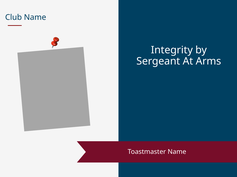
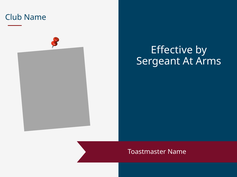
Integrity: Integrity -> Effective
